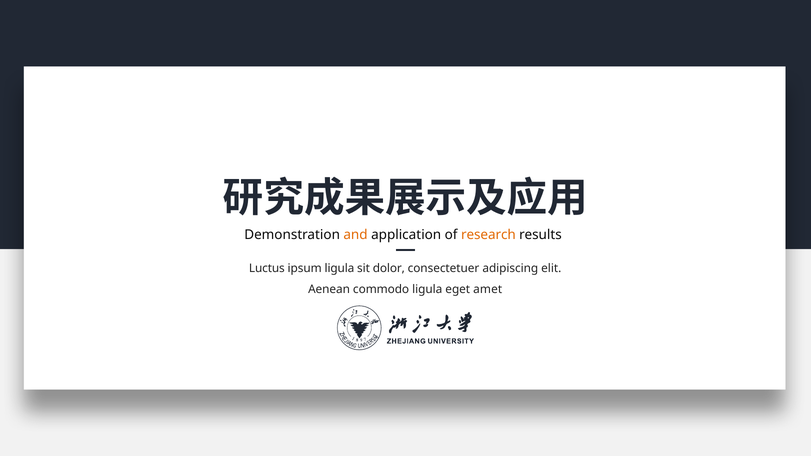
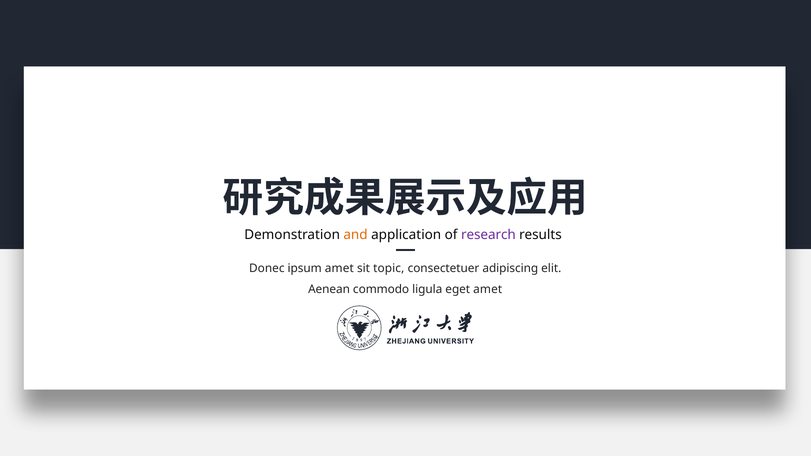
research colour: orange -> purple
Luctus: Luctus -> Donec
ipsum ligula: ligula -> amet
dolor: dolor -> topic
